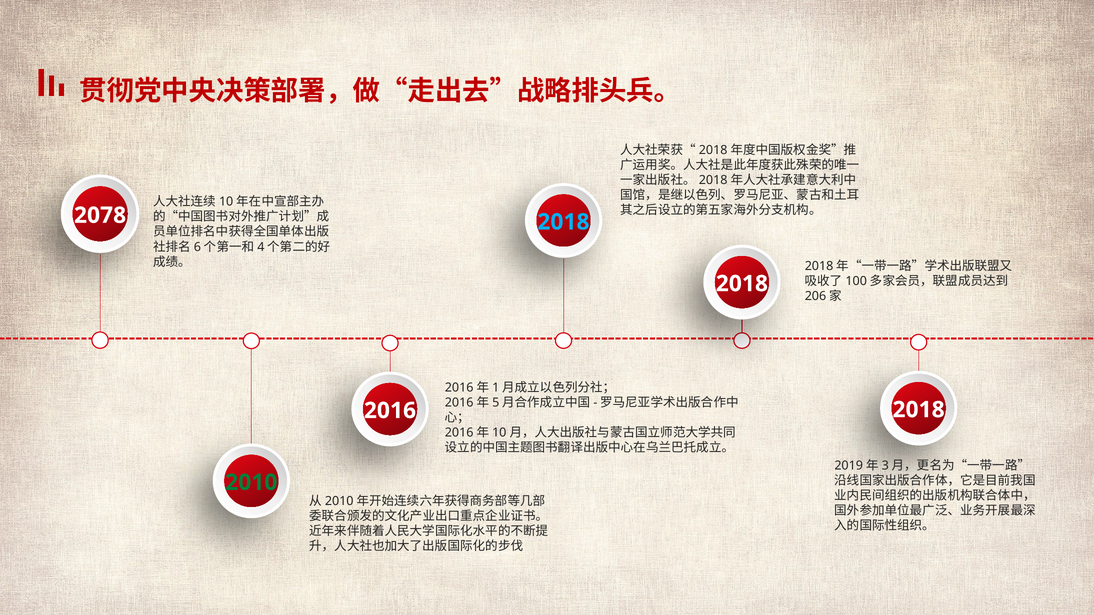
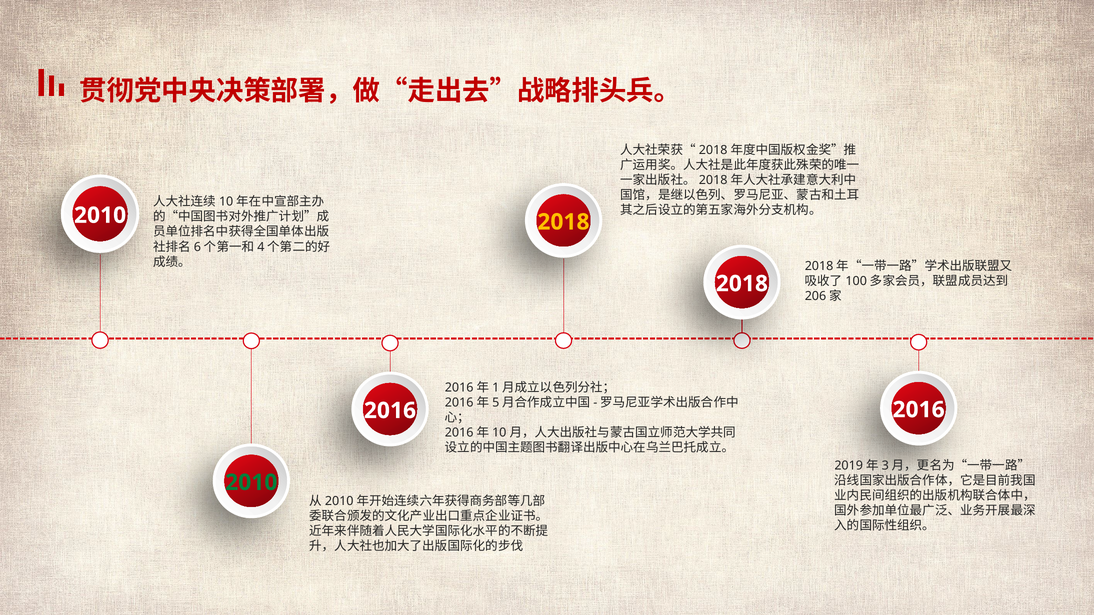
2078 at (100, 215): 2078 -> 2010
2018 at (563, 222) colour: light blue -> yellow
2018 at (919, 410): 2018 -> 2016
